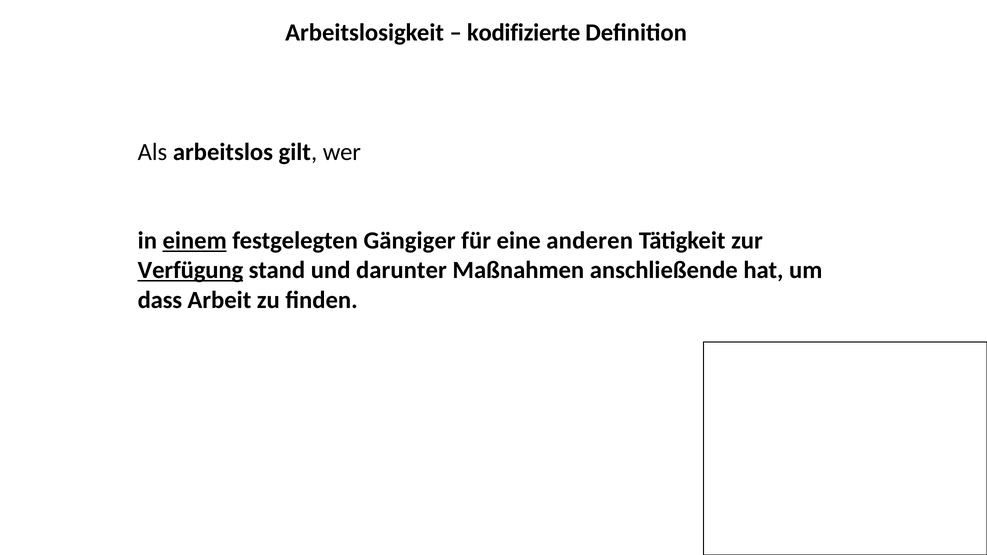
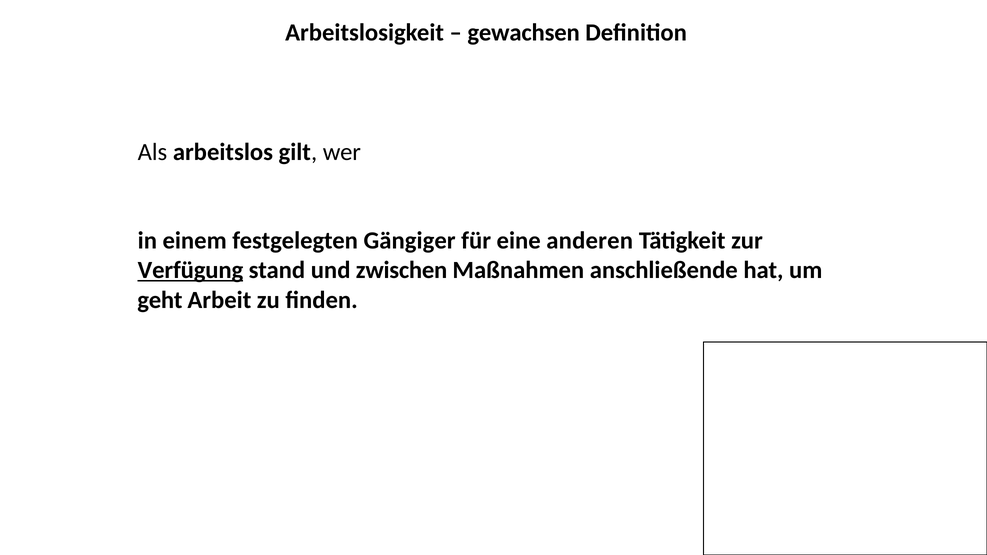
kodifizierte: kodifizierte -> gewachsen
einem underline: present -> none
darunter: darunter -> zwischen
dass: dass -> geht
